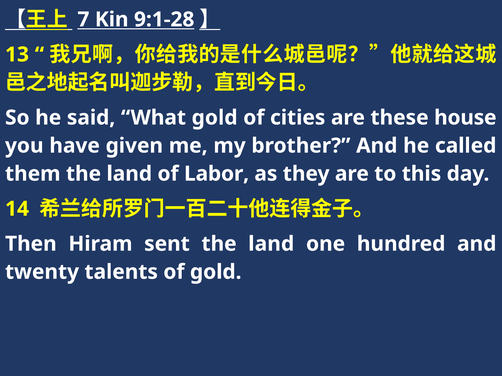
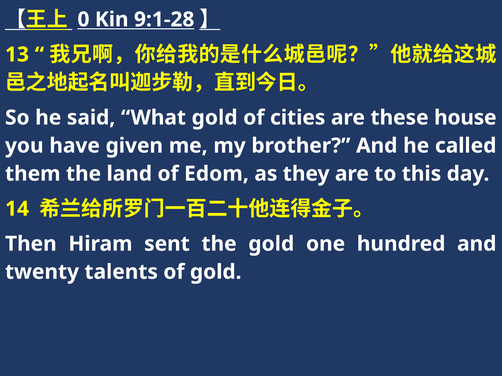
7: 7 -> 0
Labor: Labor -> Edom
sent the land: land -> gold
